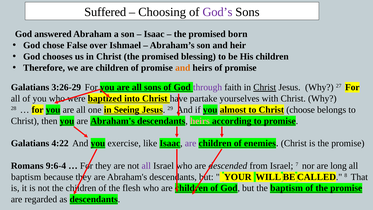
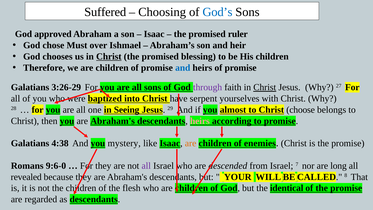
God’s colour: purple -> blue
answered: answered -> approved
born: born -> ruler
False: False -> Must
Christ at (109, 57) underline: none -> present
and at (183, 68) colour: orange -> blue
partake: partake -> serpent
4:22: 4:22 -> 4:38
exercise: exercise -> mystery
are at (191, 143) colour: purple -> orange
9:6-4: 9:6-4 -> 9:6-0
baptism at (26, 177): baptism -> revealed
the baptism: baptism -> identical
